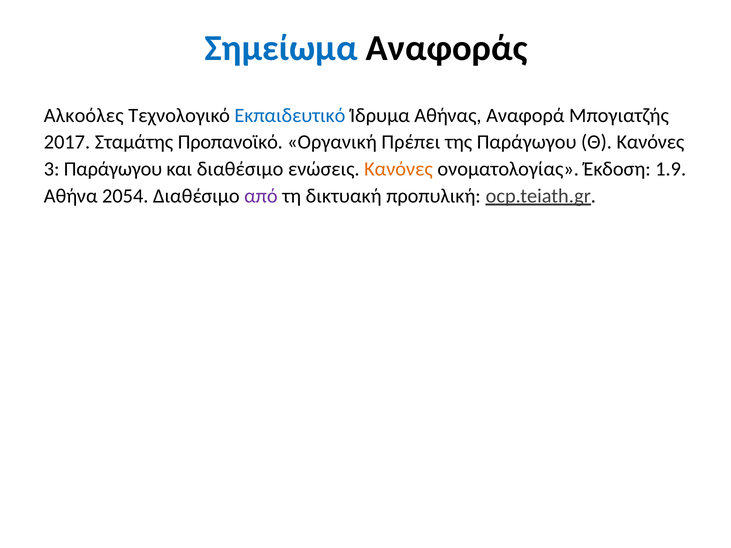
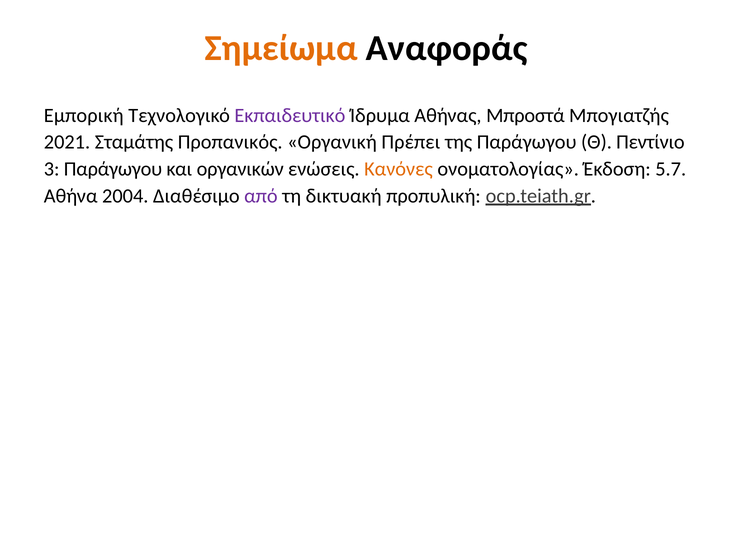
Σημείωμα colour: blue -> orange
Αλκοόλες: Αλκοόλες -> Εμπορική
Εκπαιδευτικό colour: blue -> purple
Αναφορά: Αναφορά -> Μπροστά
2017: 2017 -> 2021
Προπανoϊκό: Προπανoϊκό -> Προπανικός
Θ Κανόνες: Κανόνες -> Πεντίνιο
και διαθέσιμο: διαθέσιμο -> οργανικών
1.9: 1.9 -> 5.7
2054: 2054 -> 2004
